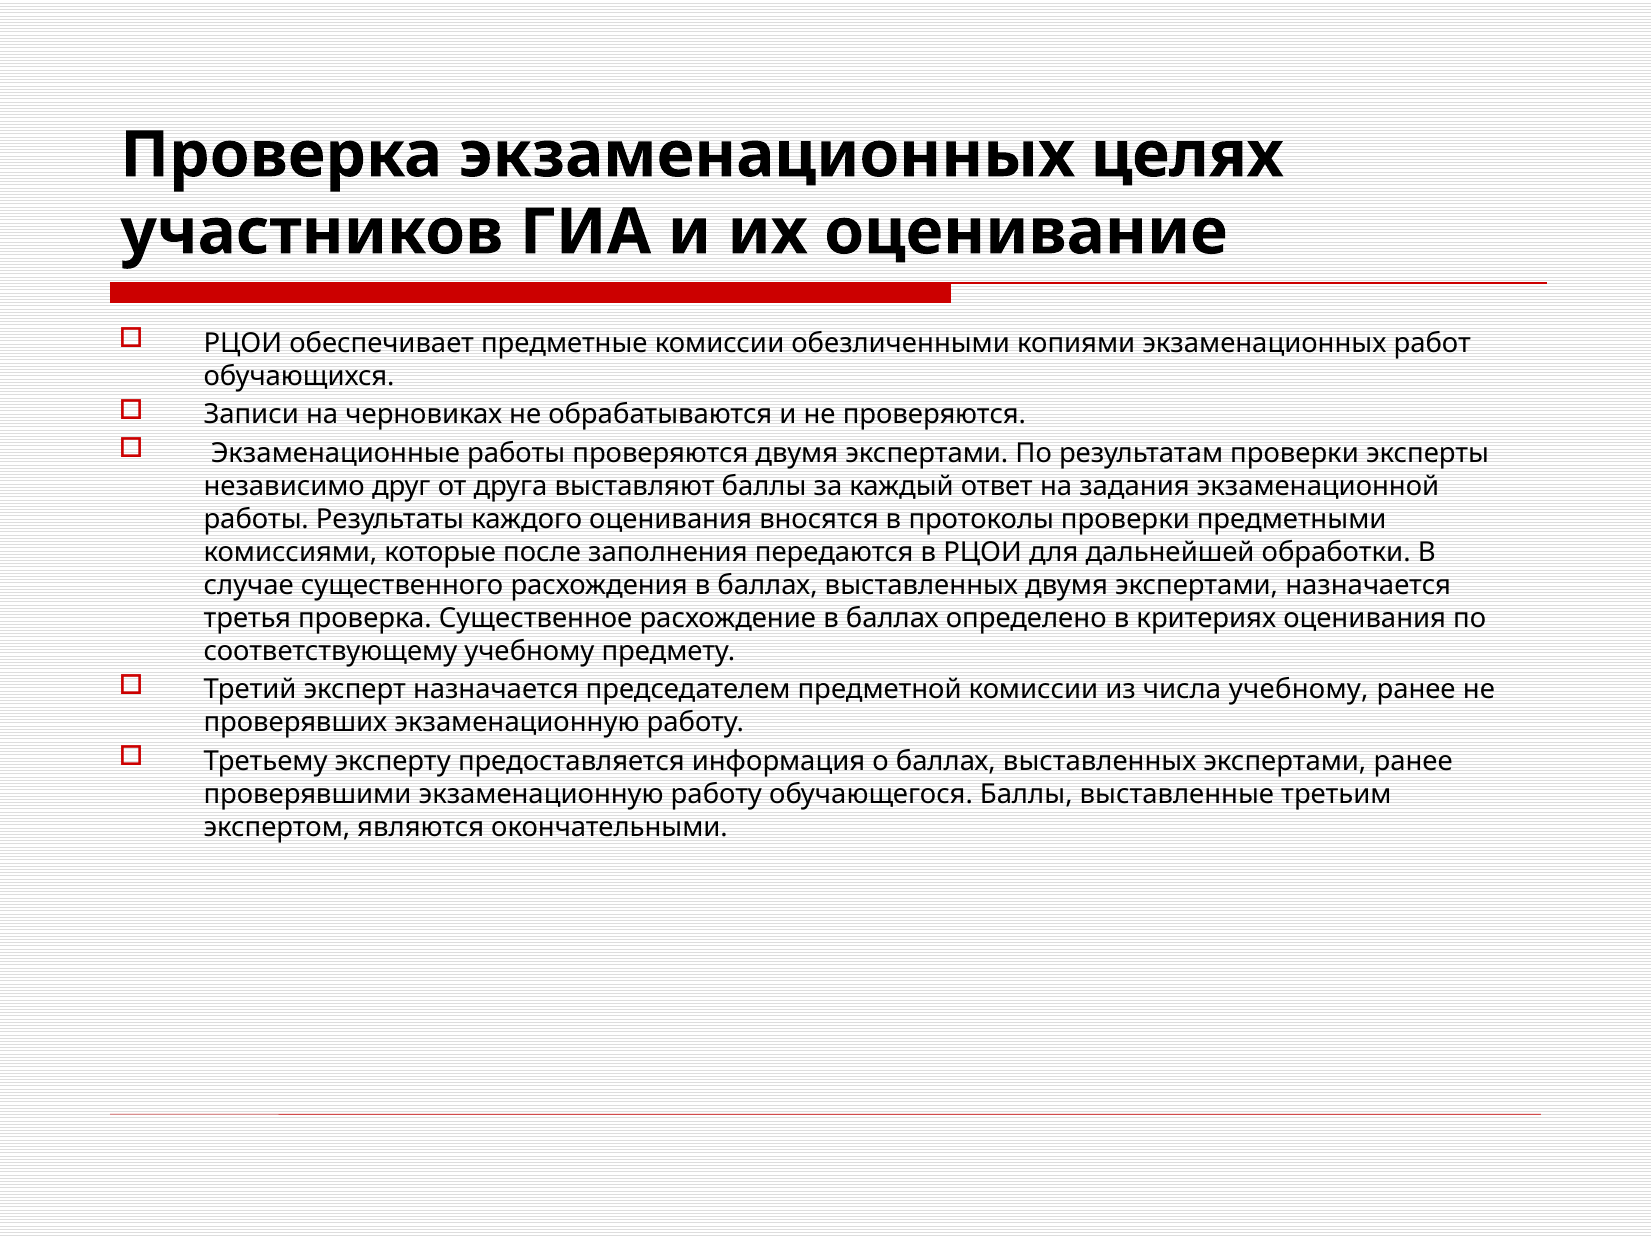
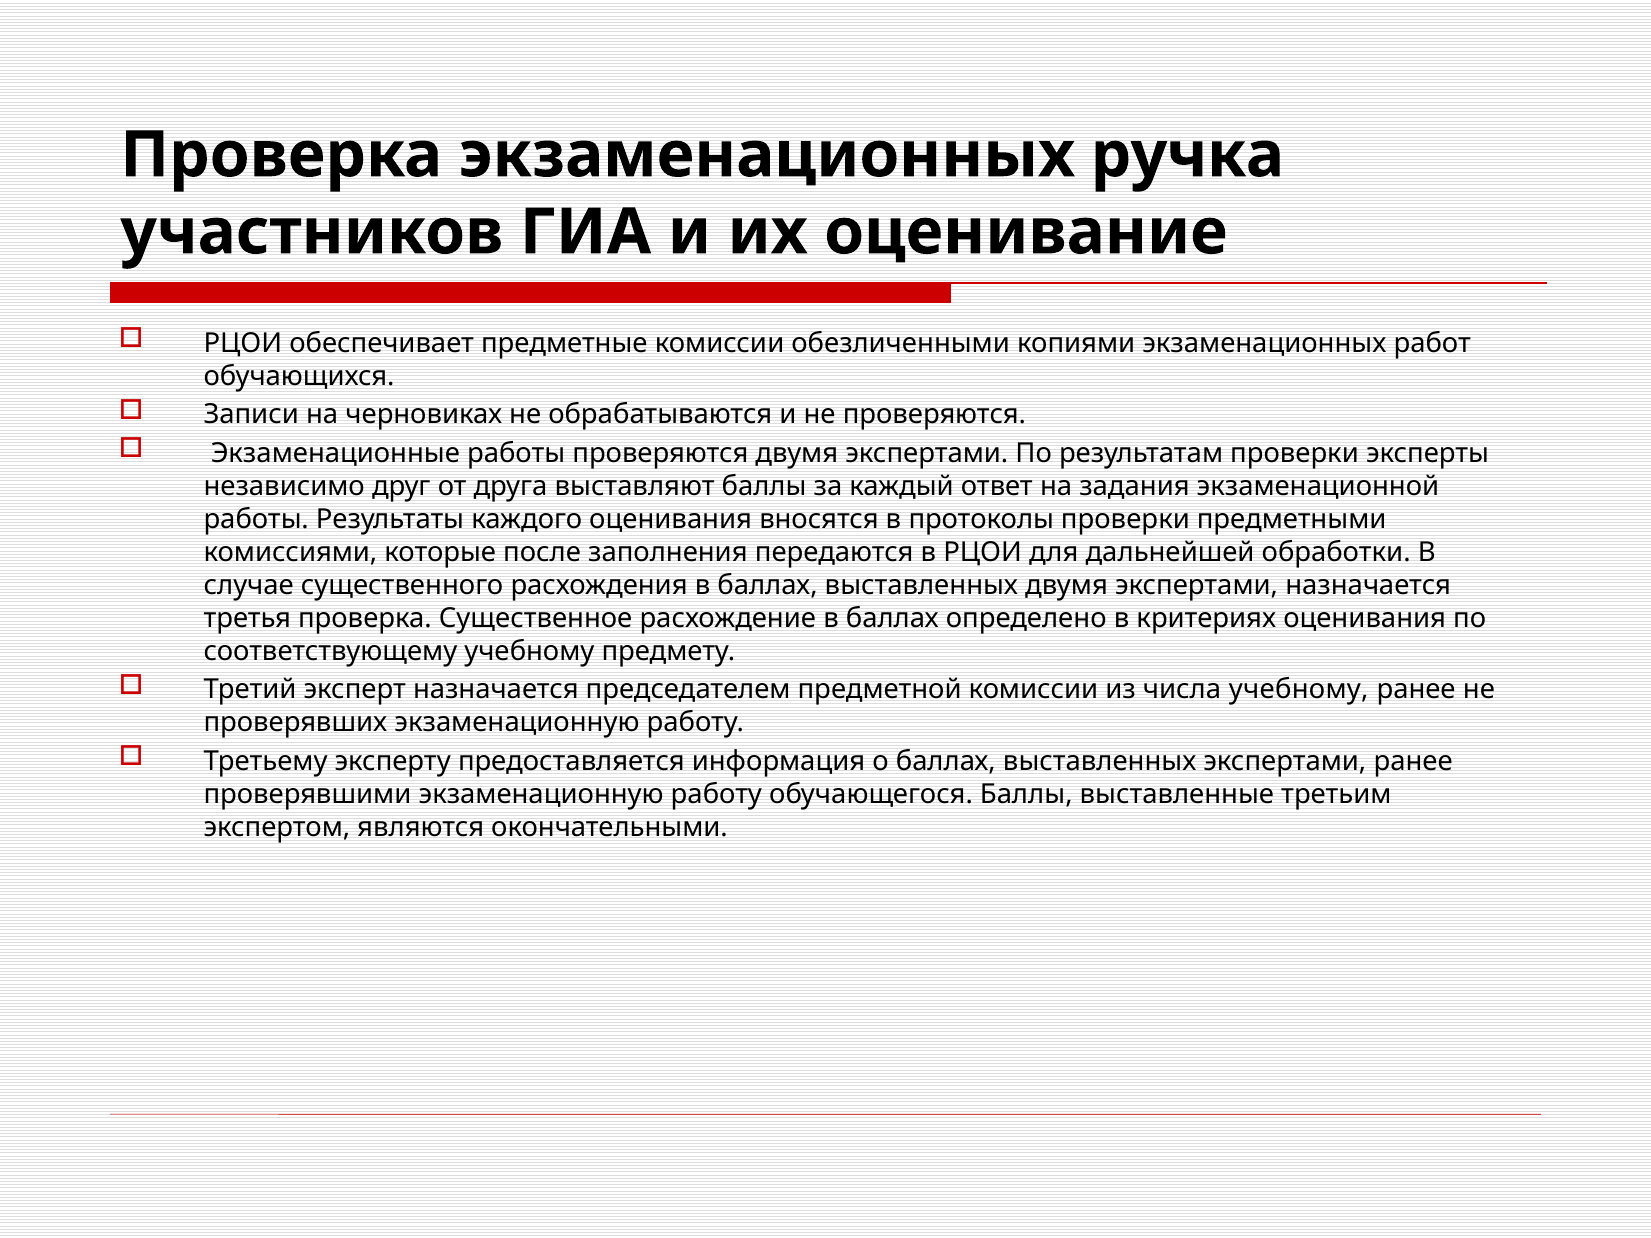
целях: целях -> ручка
